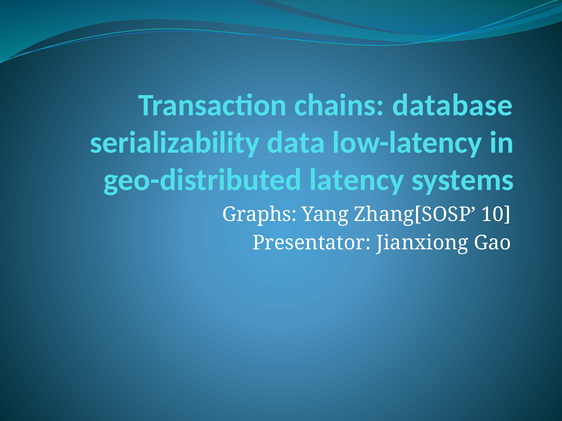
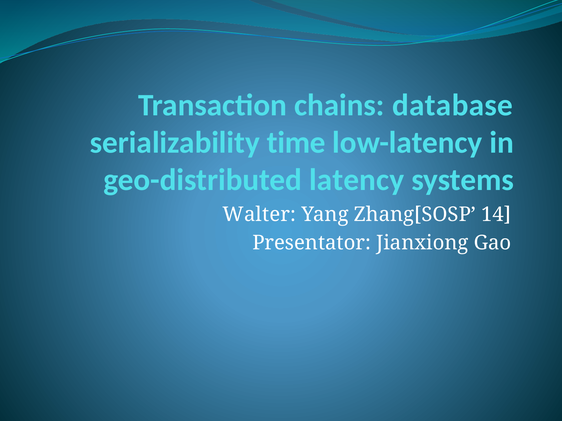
data: data -> time
Graphs: Graphs -> Walter
10: 10 -> 14
